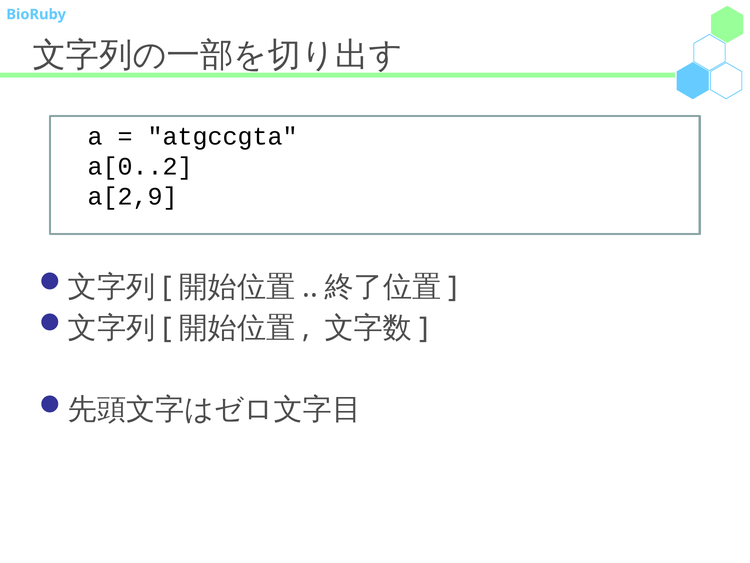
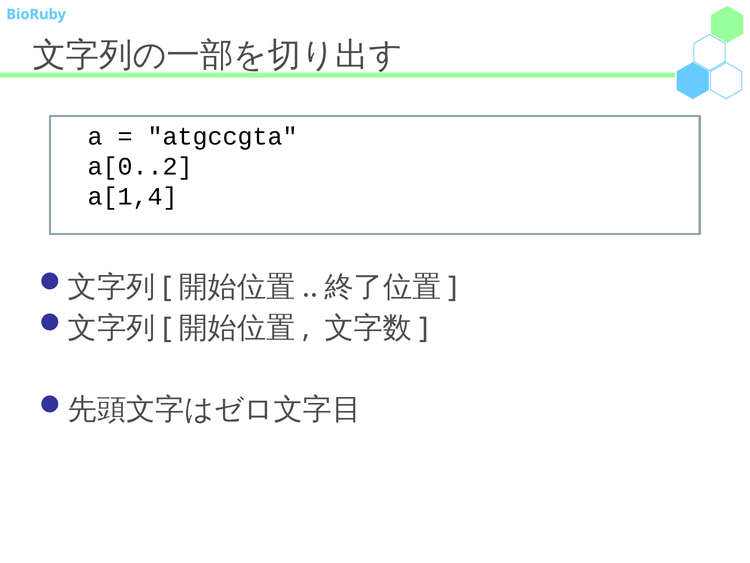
a[2,9: a[2,9 -> a[1,4
